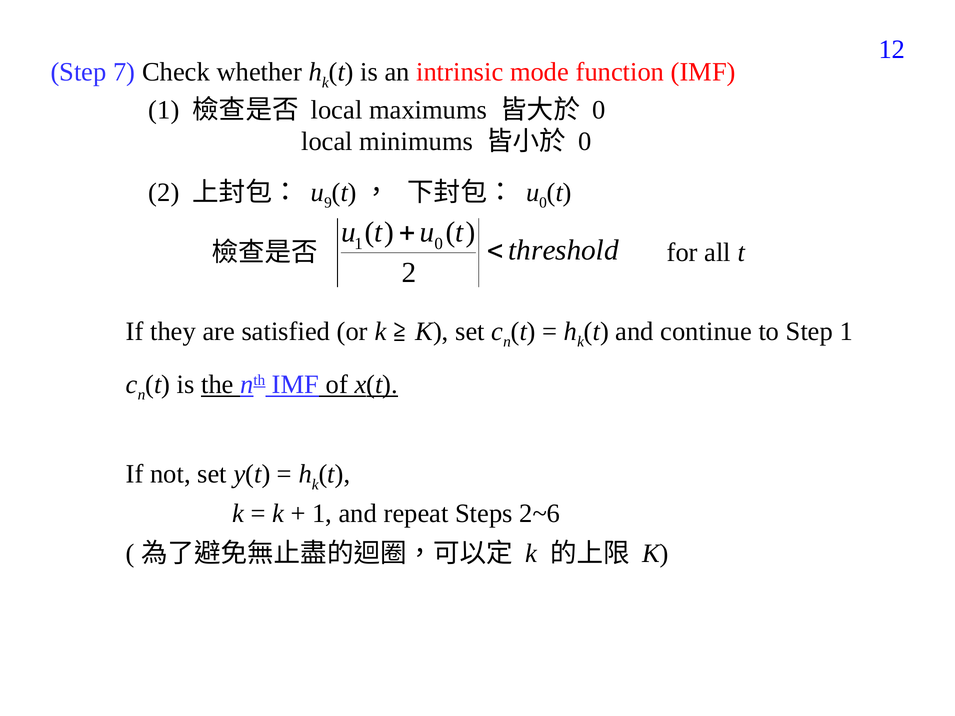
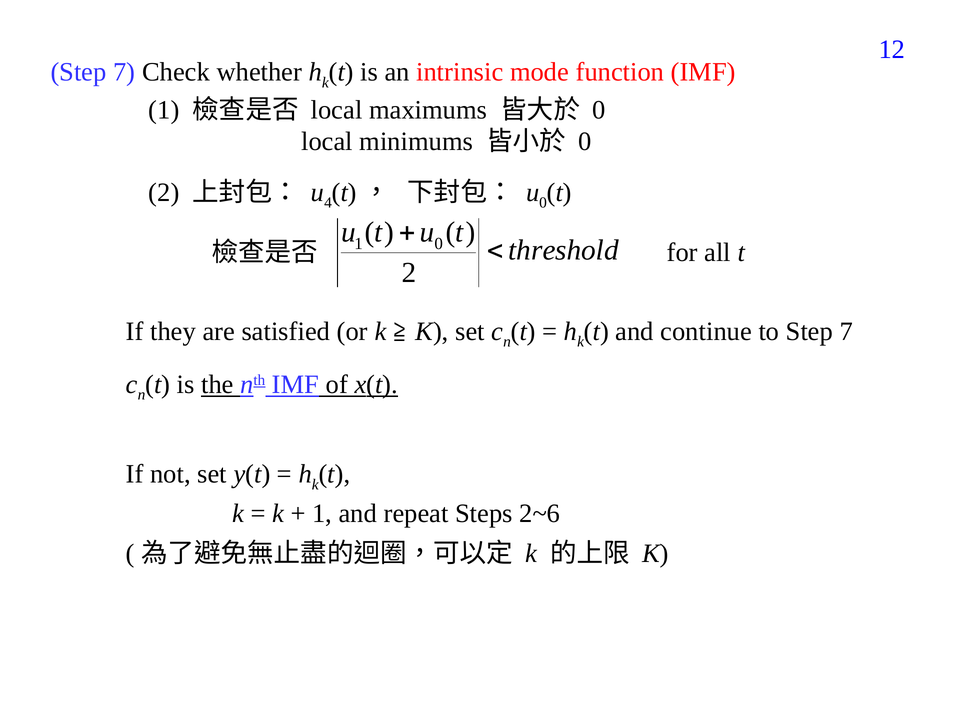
9: 9 -> 4
to Step 1: 1 -> 7
